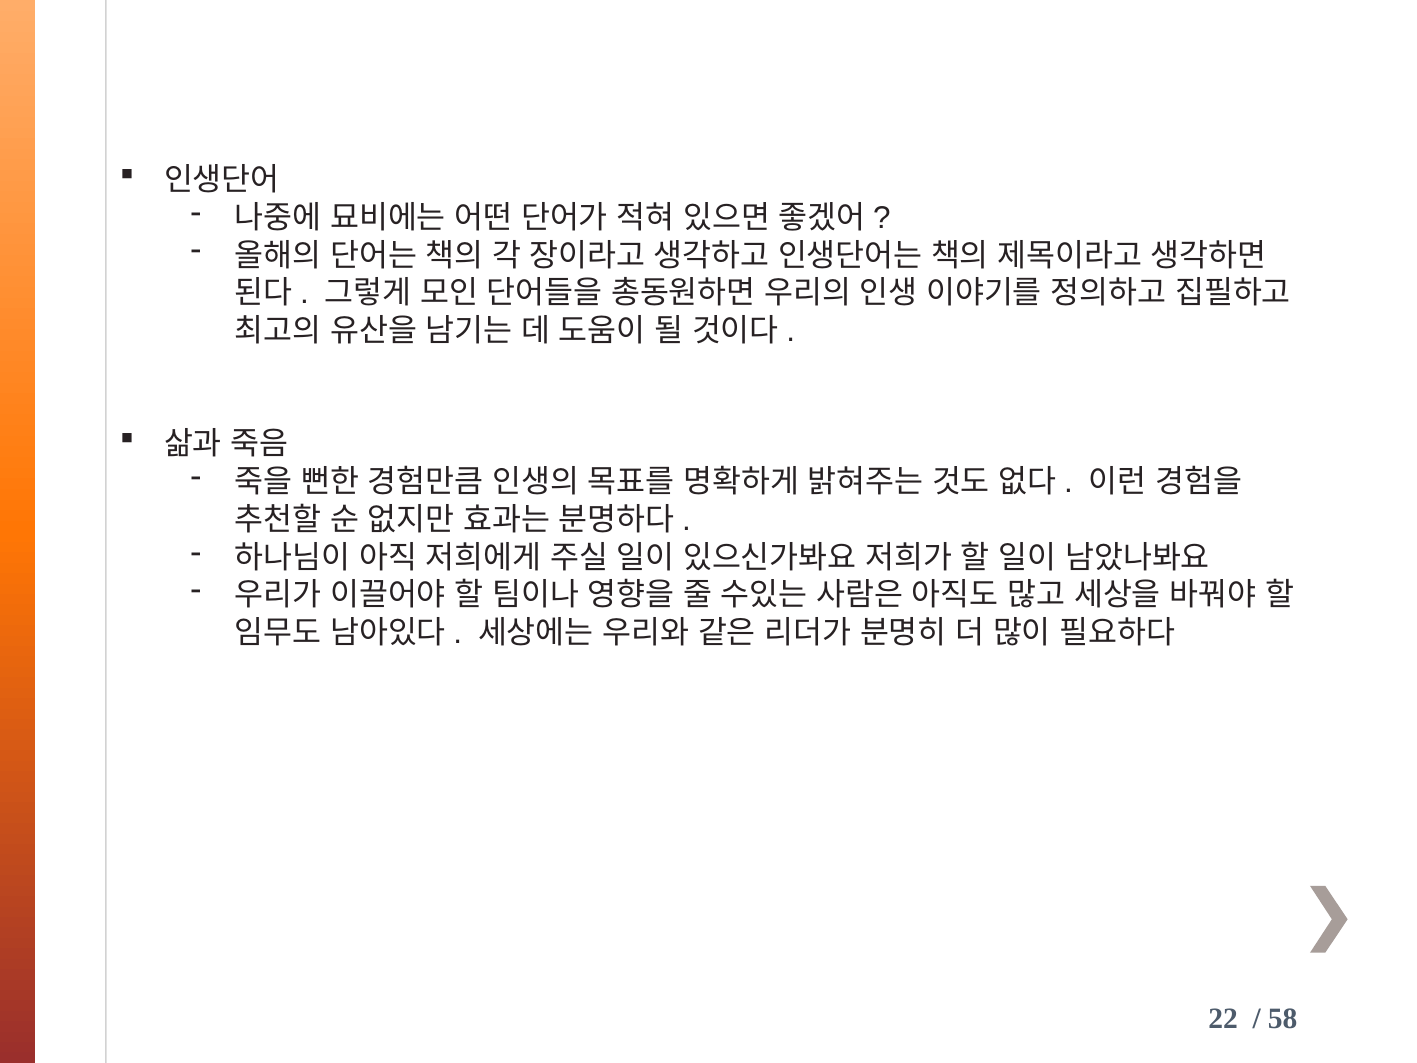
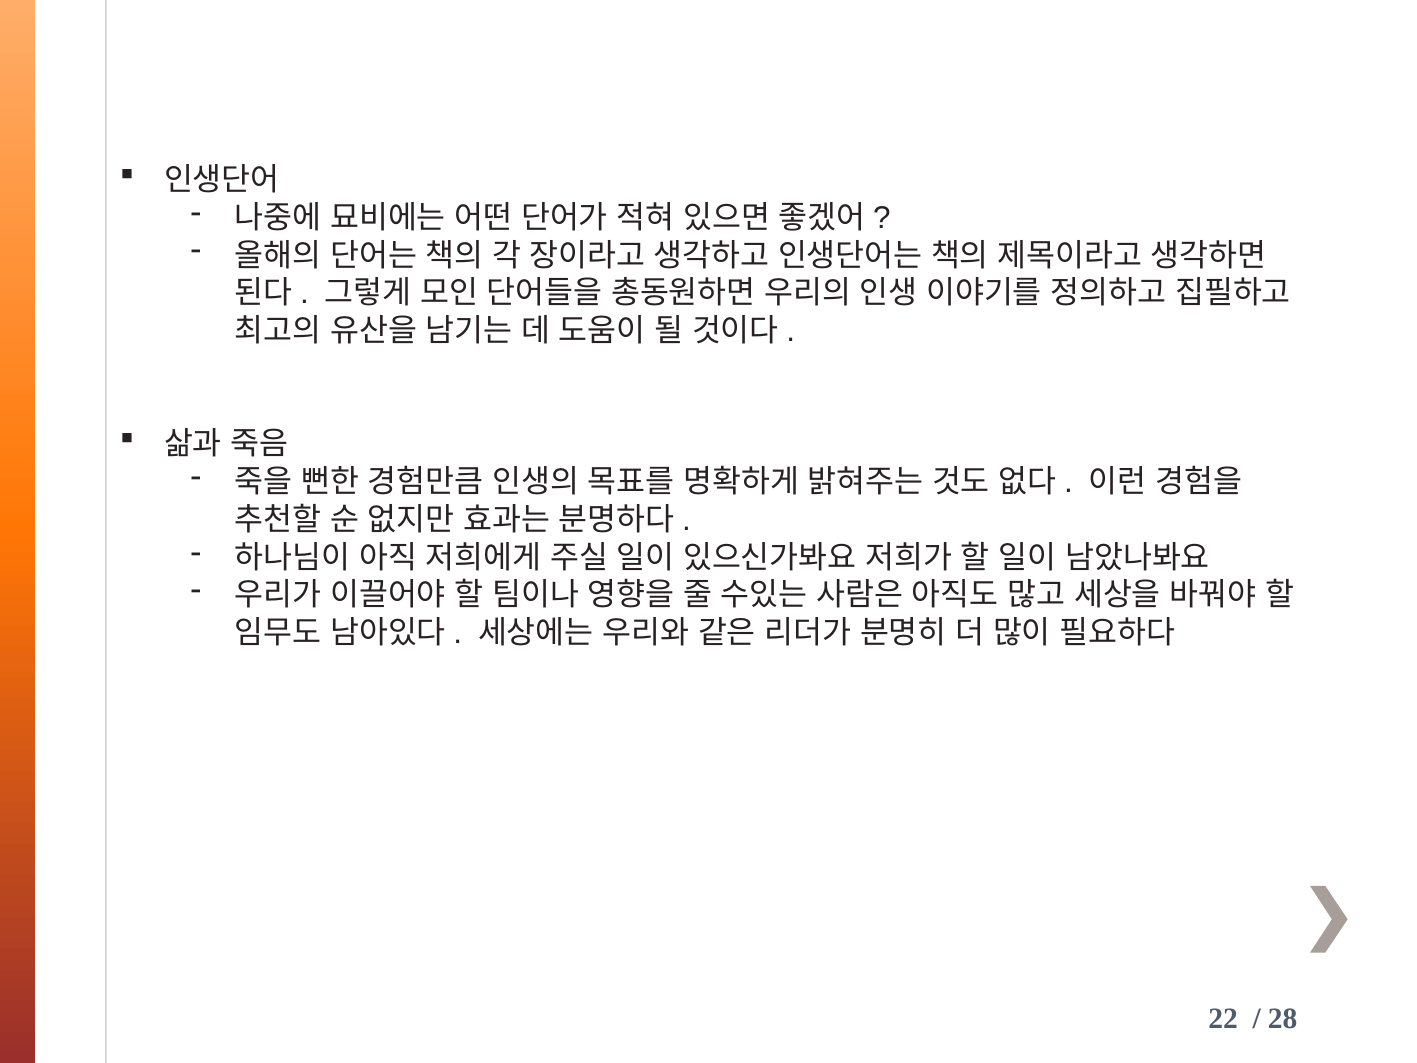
58: 58 -> 28
